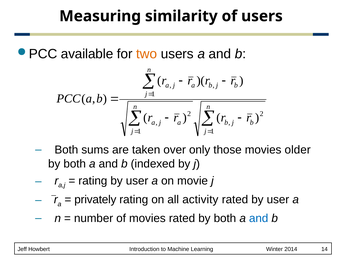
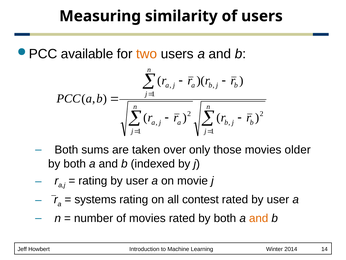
privately: privately -> systems
activity: activity -> contest
and at (259, 218) colour: blue -> orange
